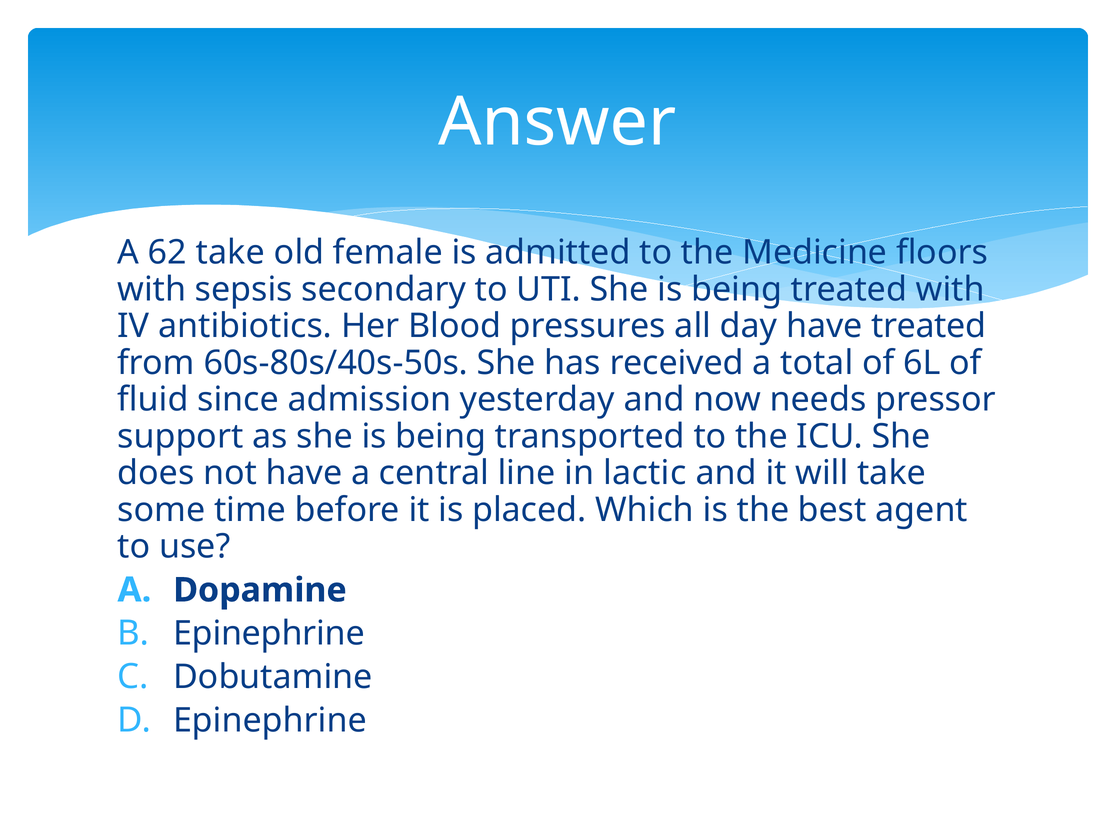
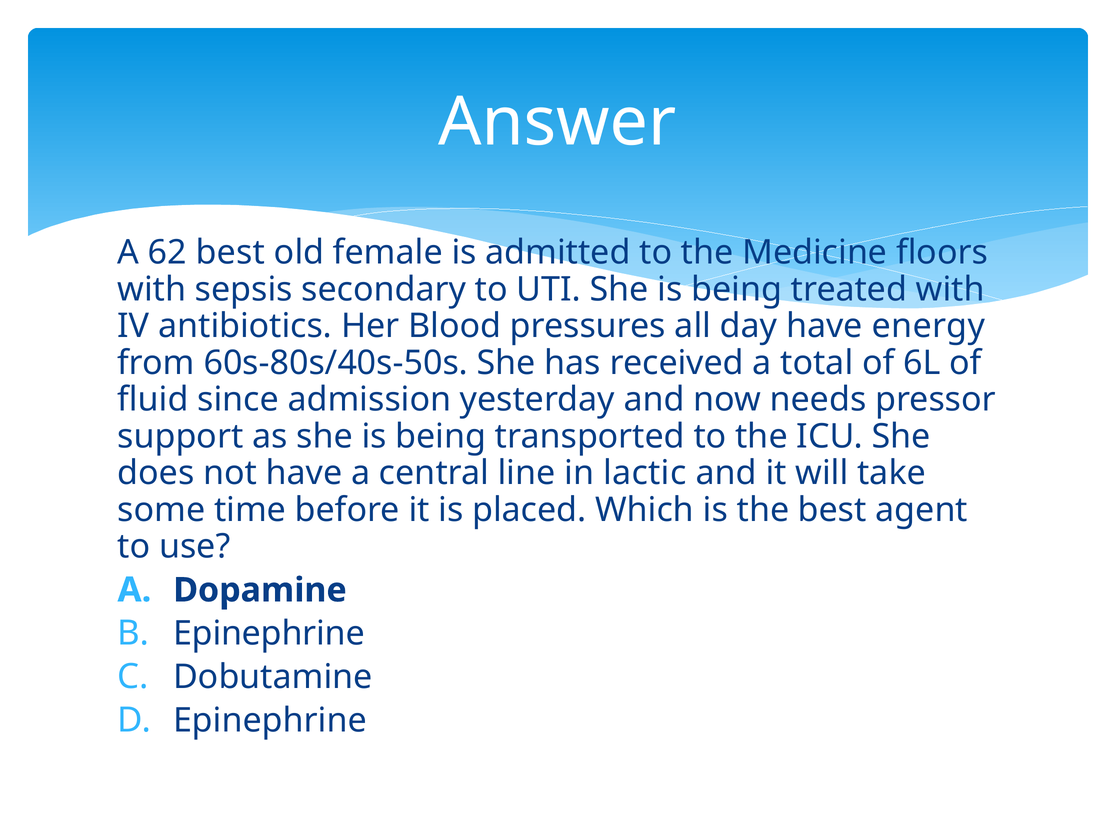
62 take: take -> best
have treated: treated -> energy
